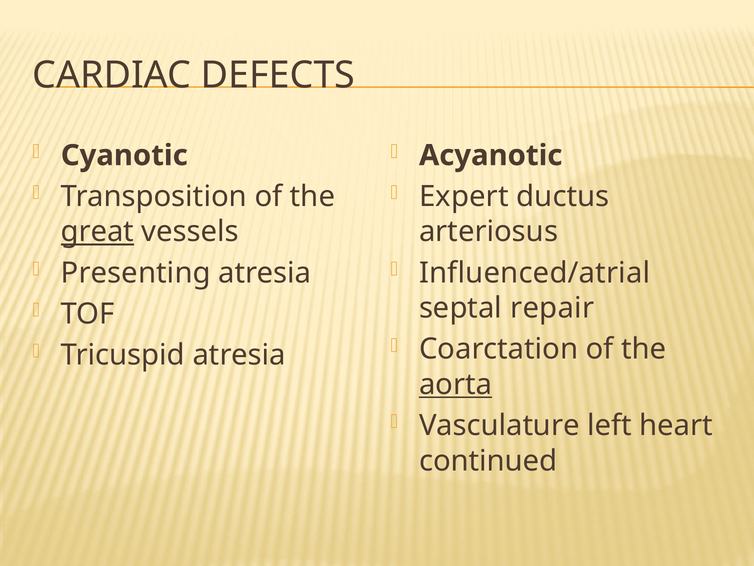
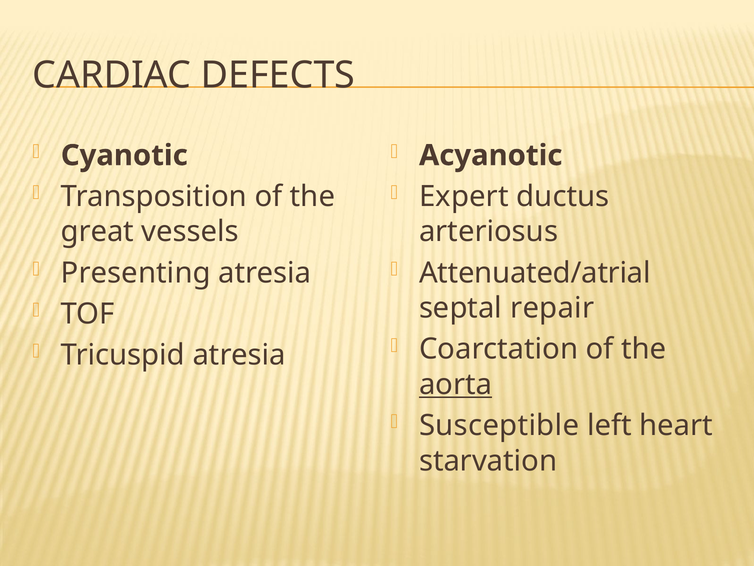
great underline: present -> none
Influenced/atrial: Influenced/atrial -> Attenuated/atrial
Vasculature: Vasculature -> Susceptible
continued: continued -> starvation
